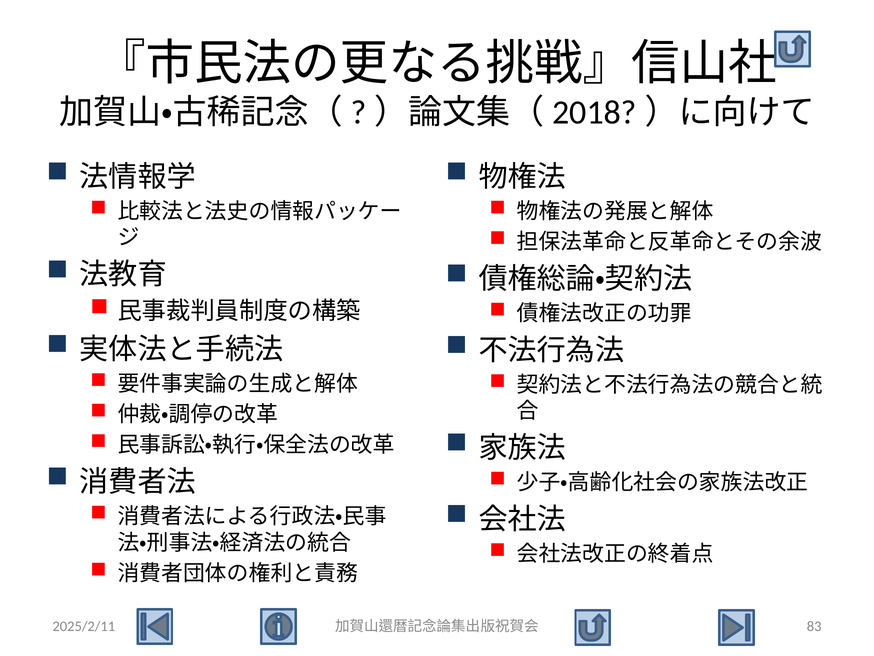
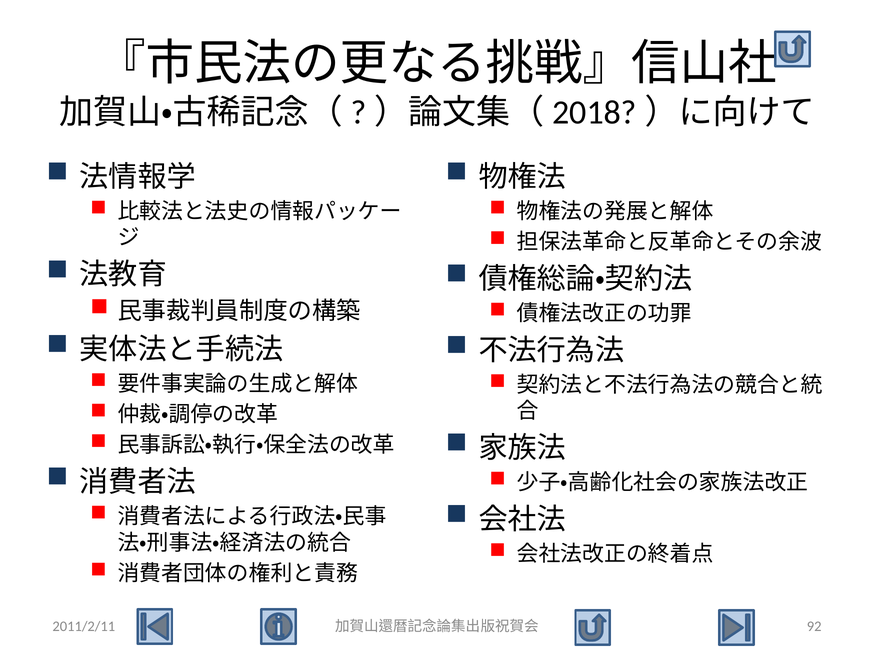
2025/2/11: 2025/2/11 -> 2011/2/11
83: 83 -> 92
